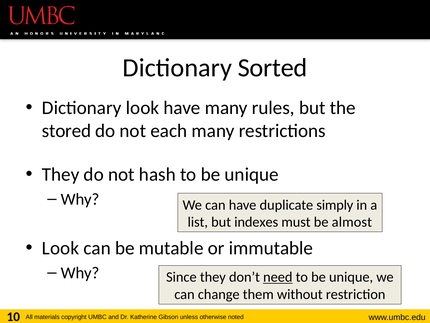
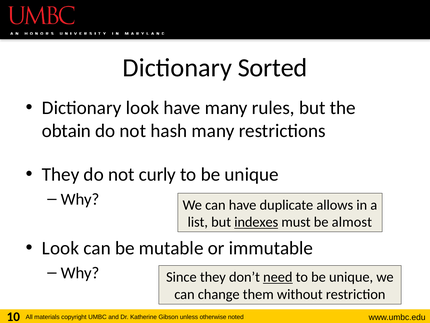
stored: stored -> obtain
each: each -> hash
hash: hash -> curly
simply: simply -> allows
indexes underline: none -> present
